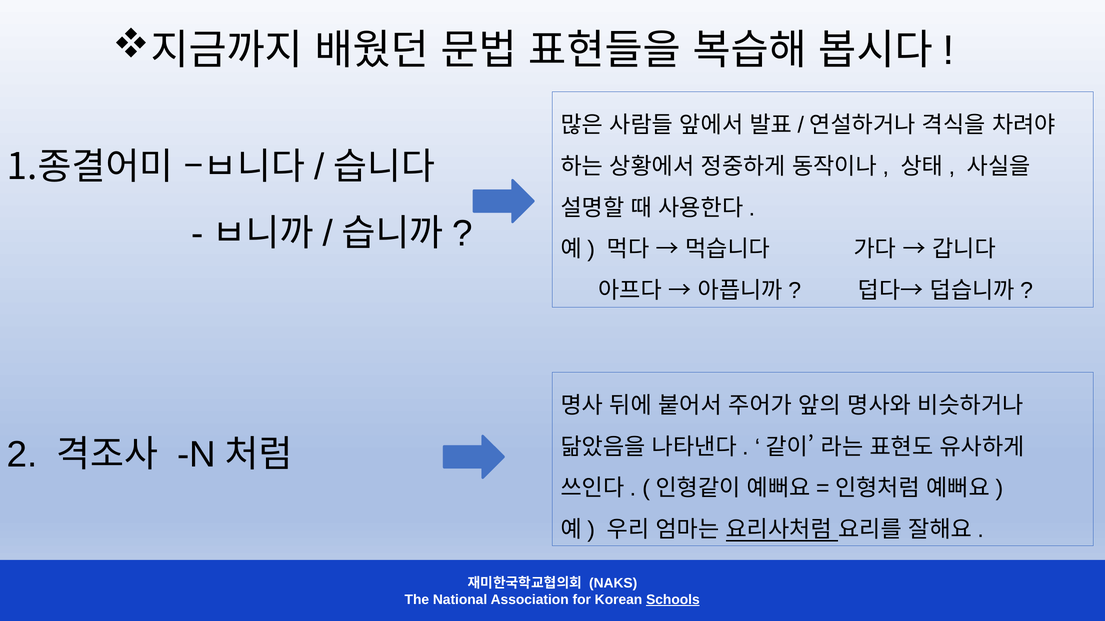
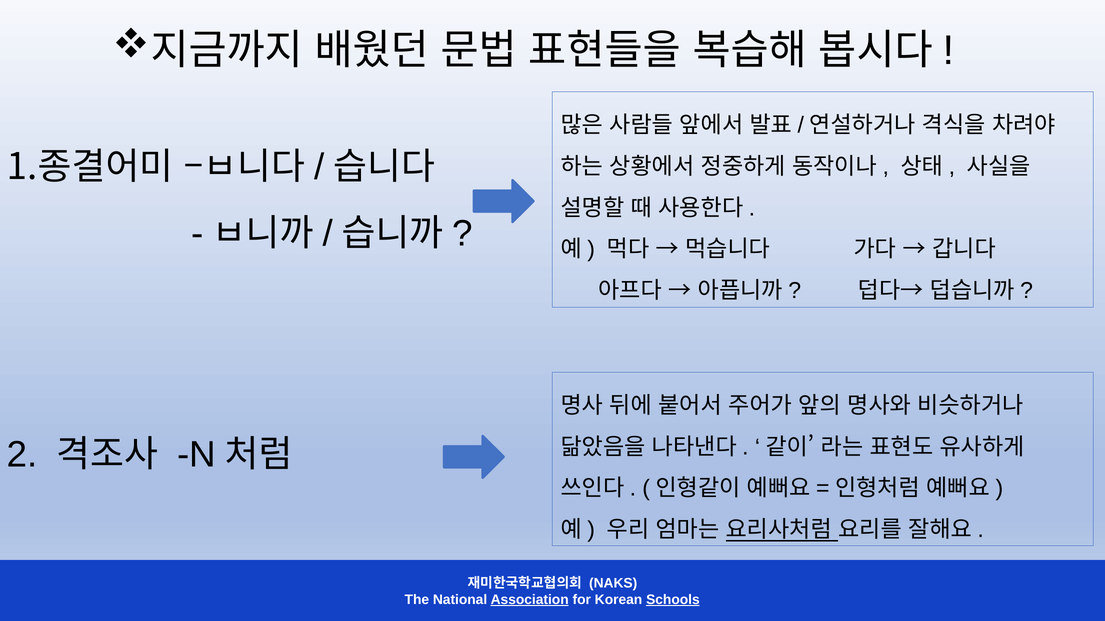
Association underline: none -> present
